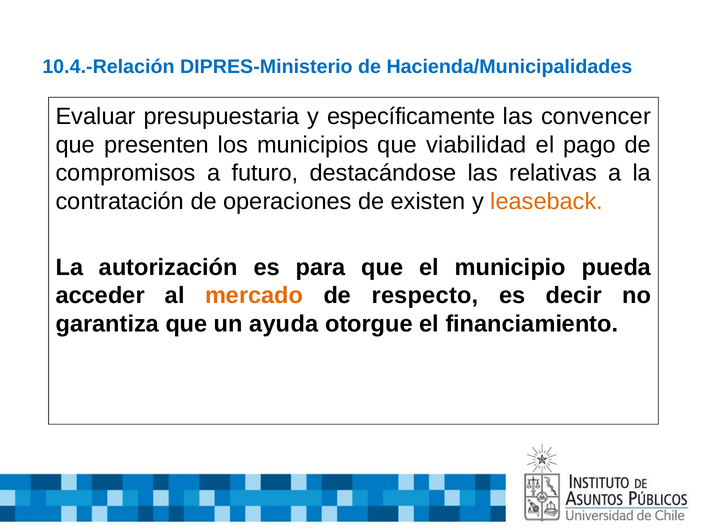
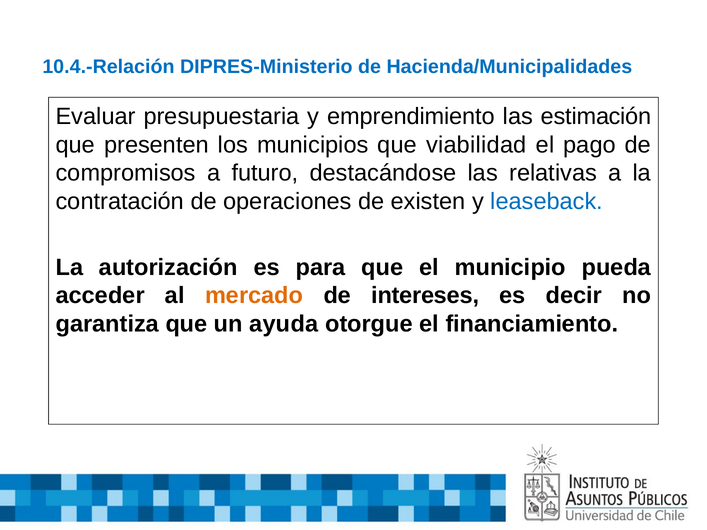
específicamente: específicamente -> emprendimiento
convencer: convencer -> estimación
leaseback colour: orange -> blue
respecto: respecto -> intereses
